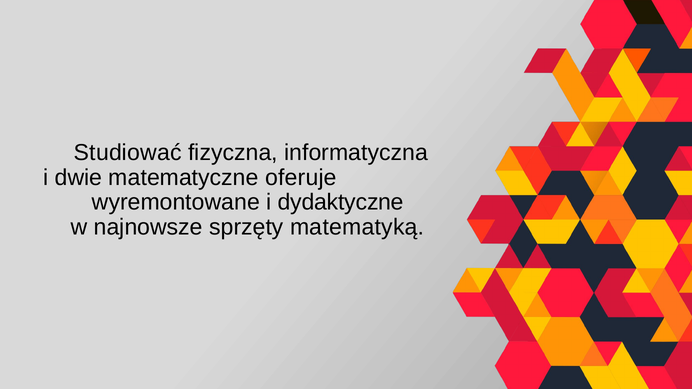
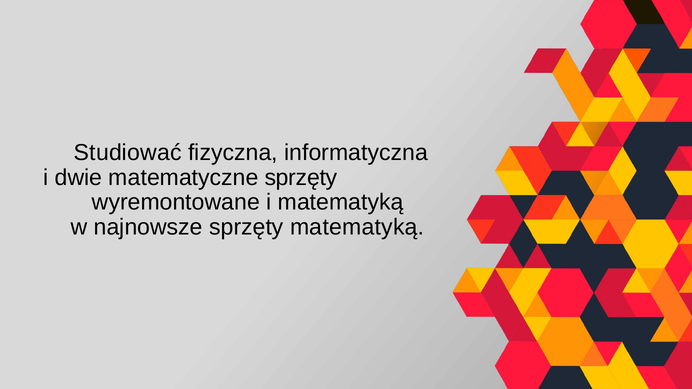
matematyczne oferuje: oferuje -> sprzęty
i dydaktyczne: dydaktyczne -> matematyką
